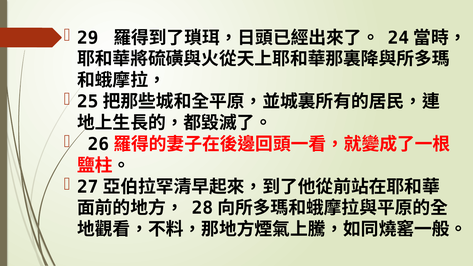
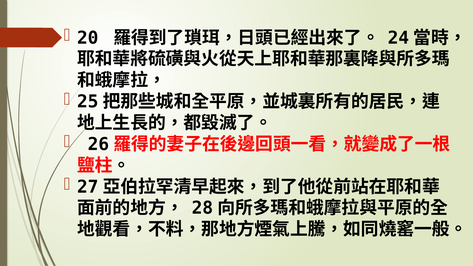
29: 29 -> 20
